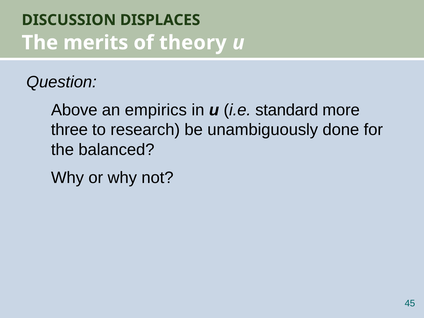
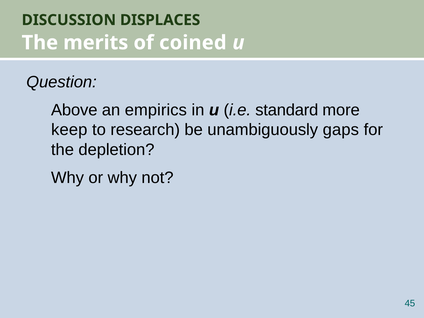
theory: theory -> coined
three: three -> keep
done: done -> gaps
balanced: balanced -> depletion
